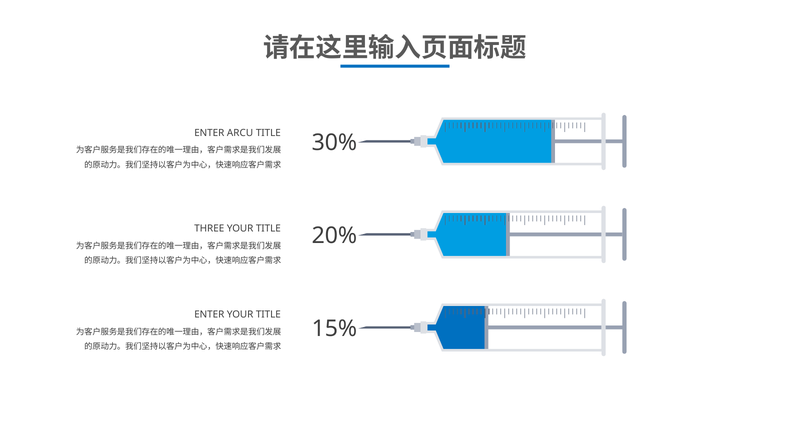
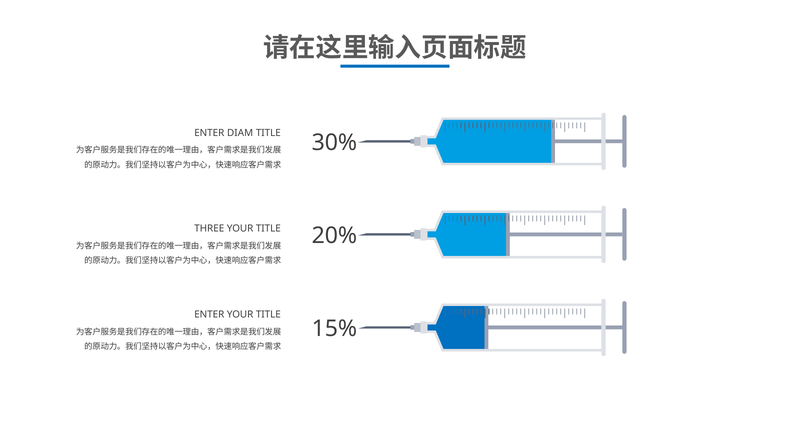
ARCU: ARCU -> DIAM
